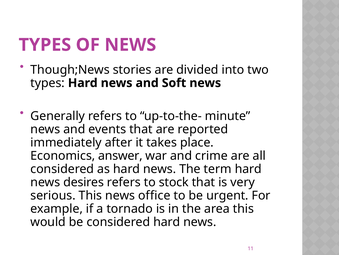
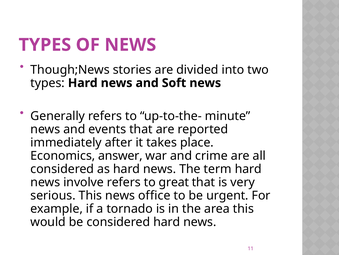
desires: desires -> involve
stock: stock -> great
